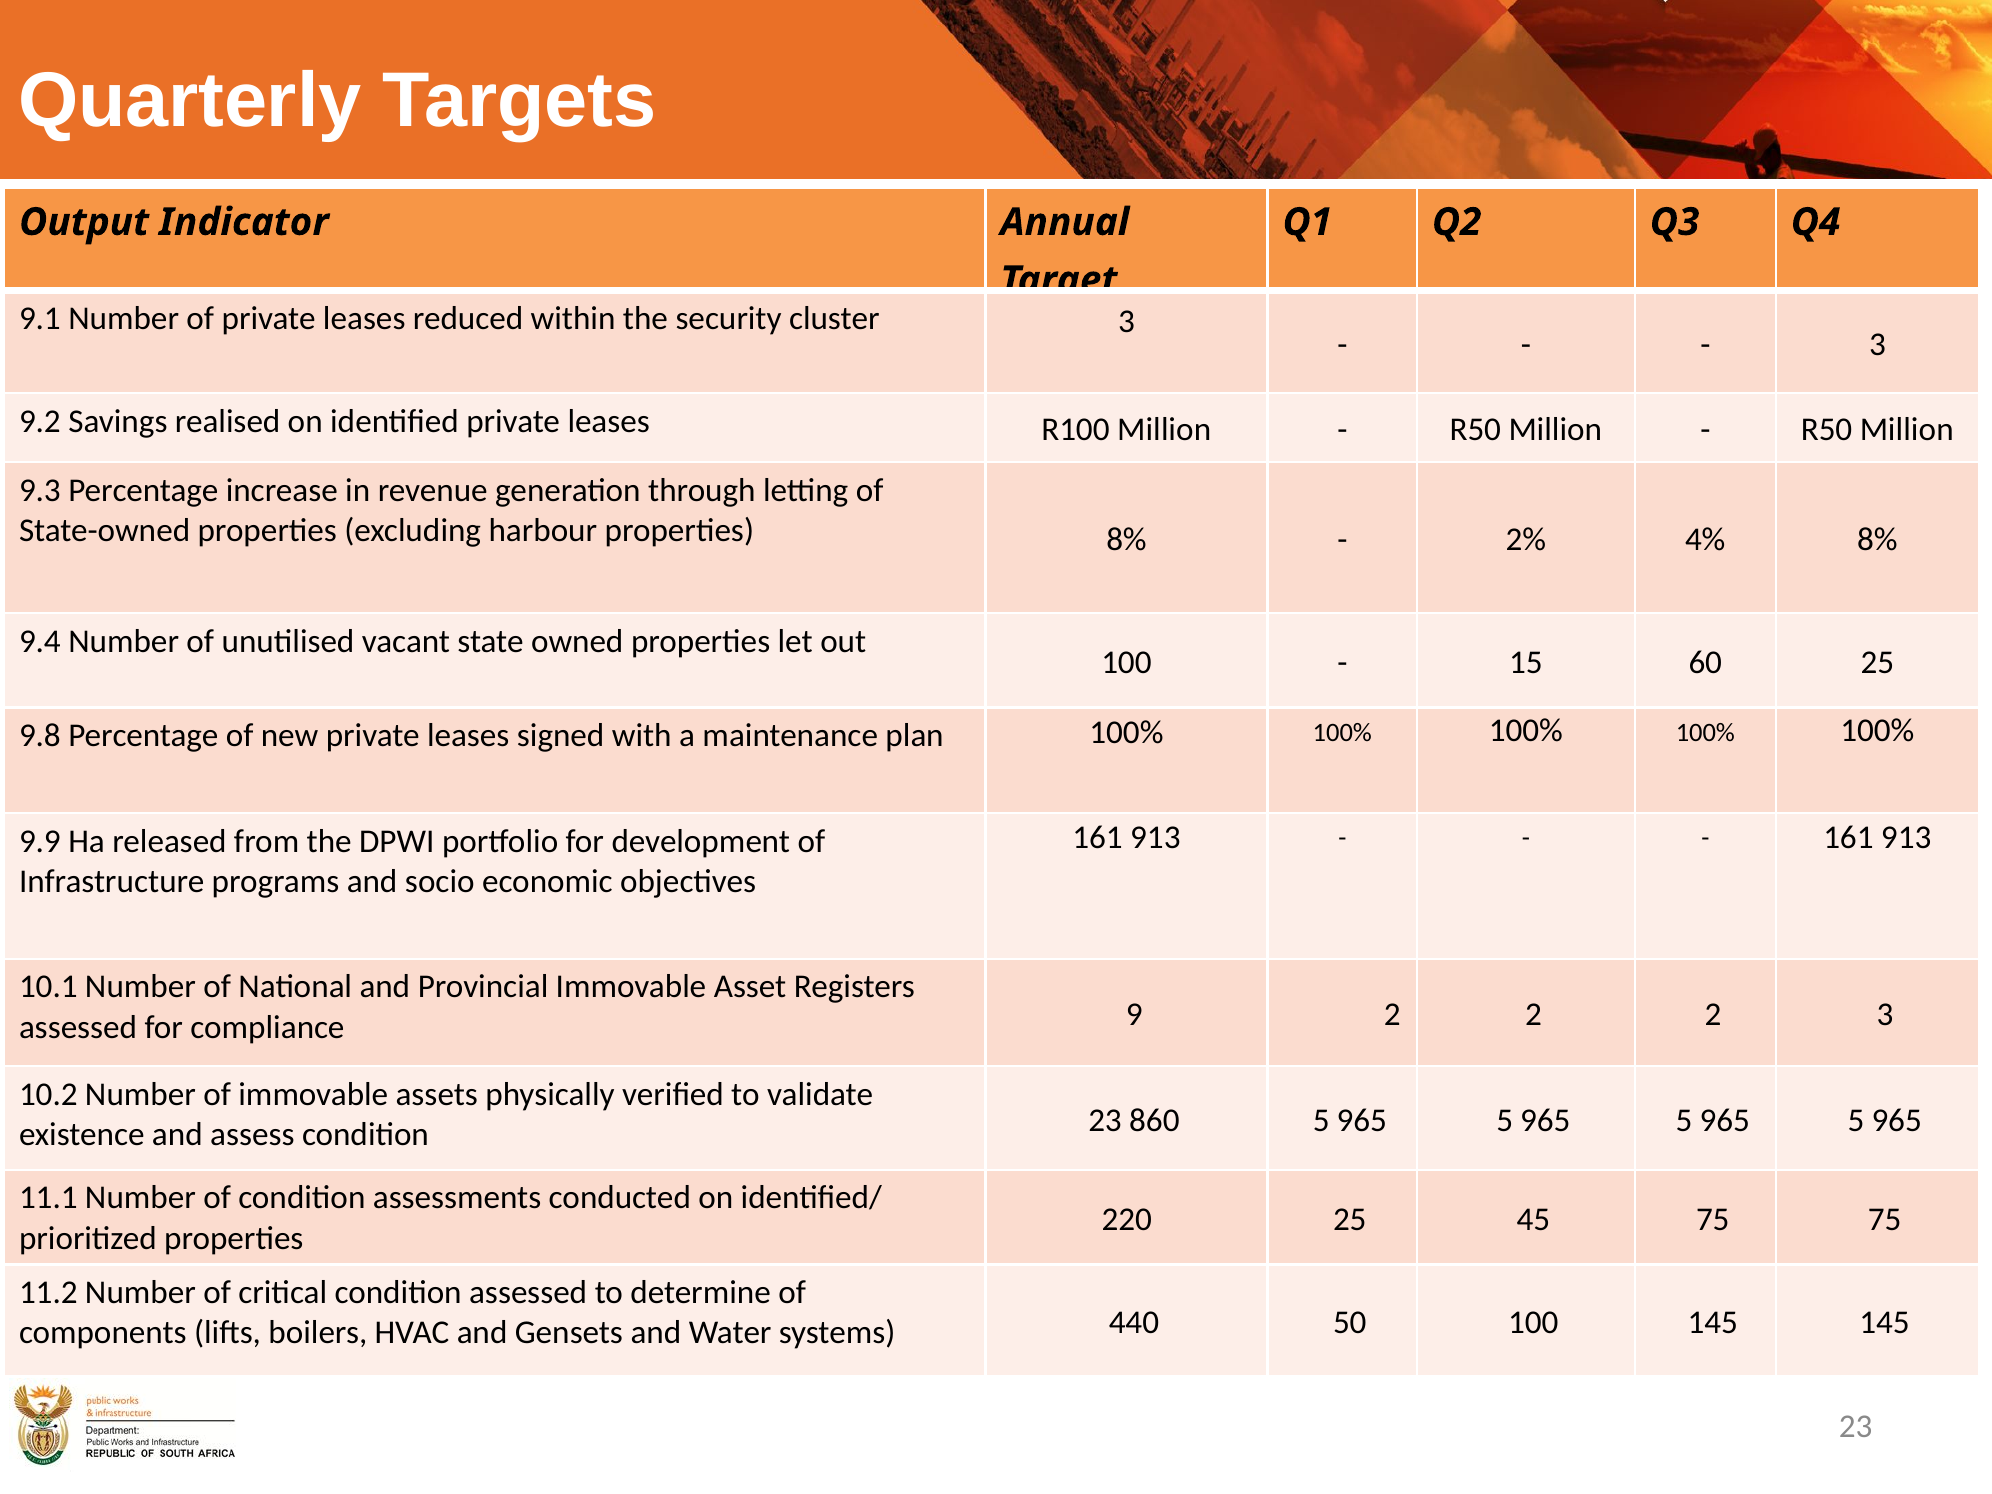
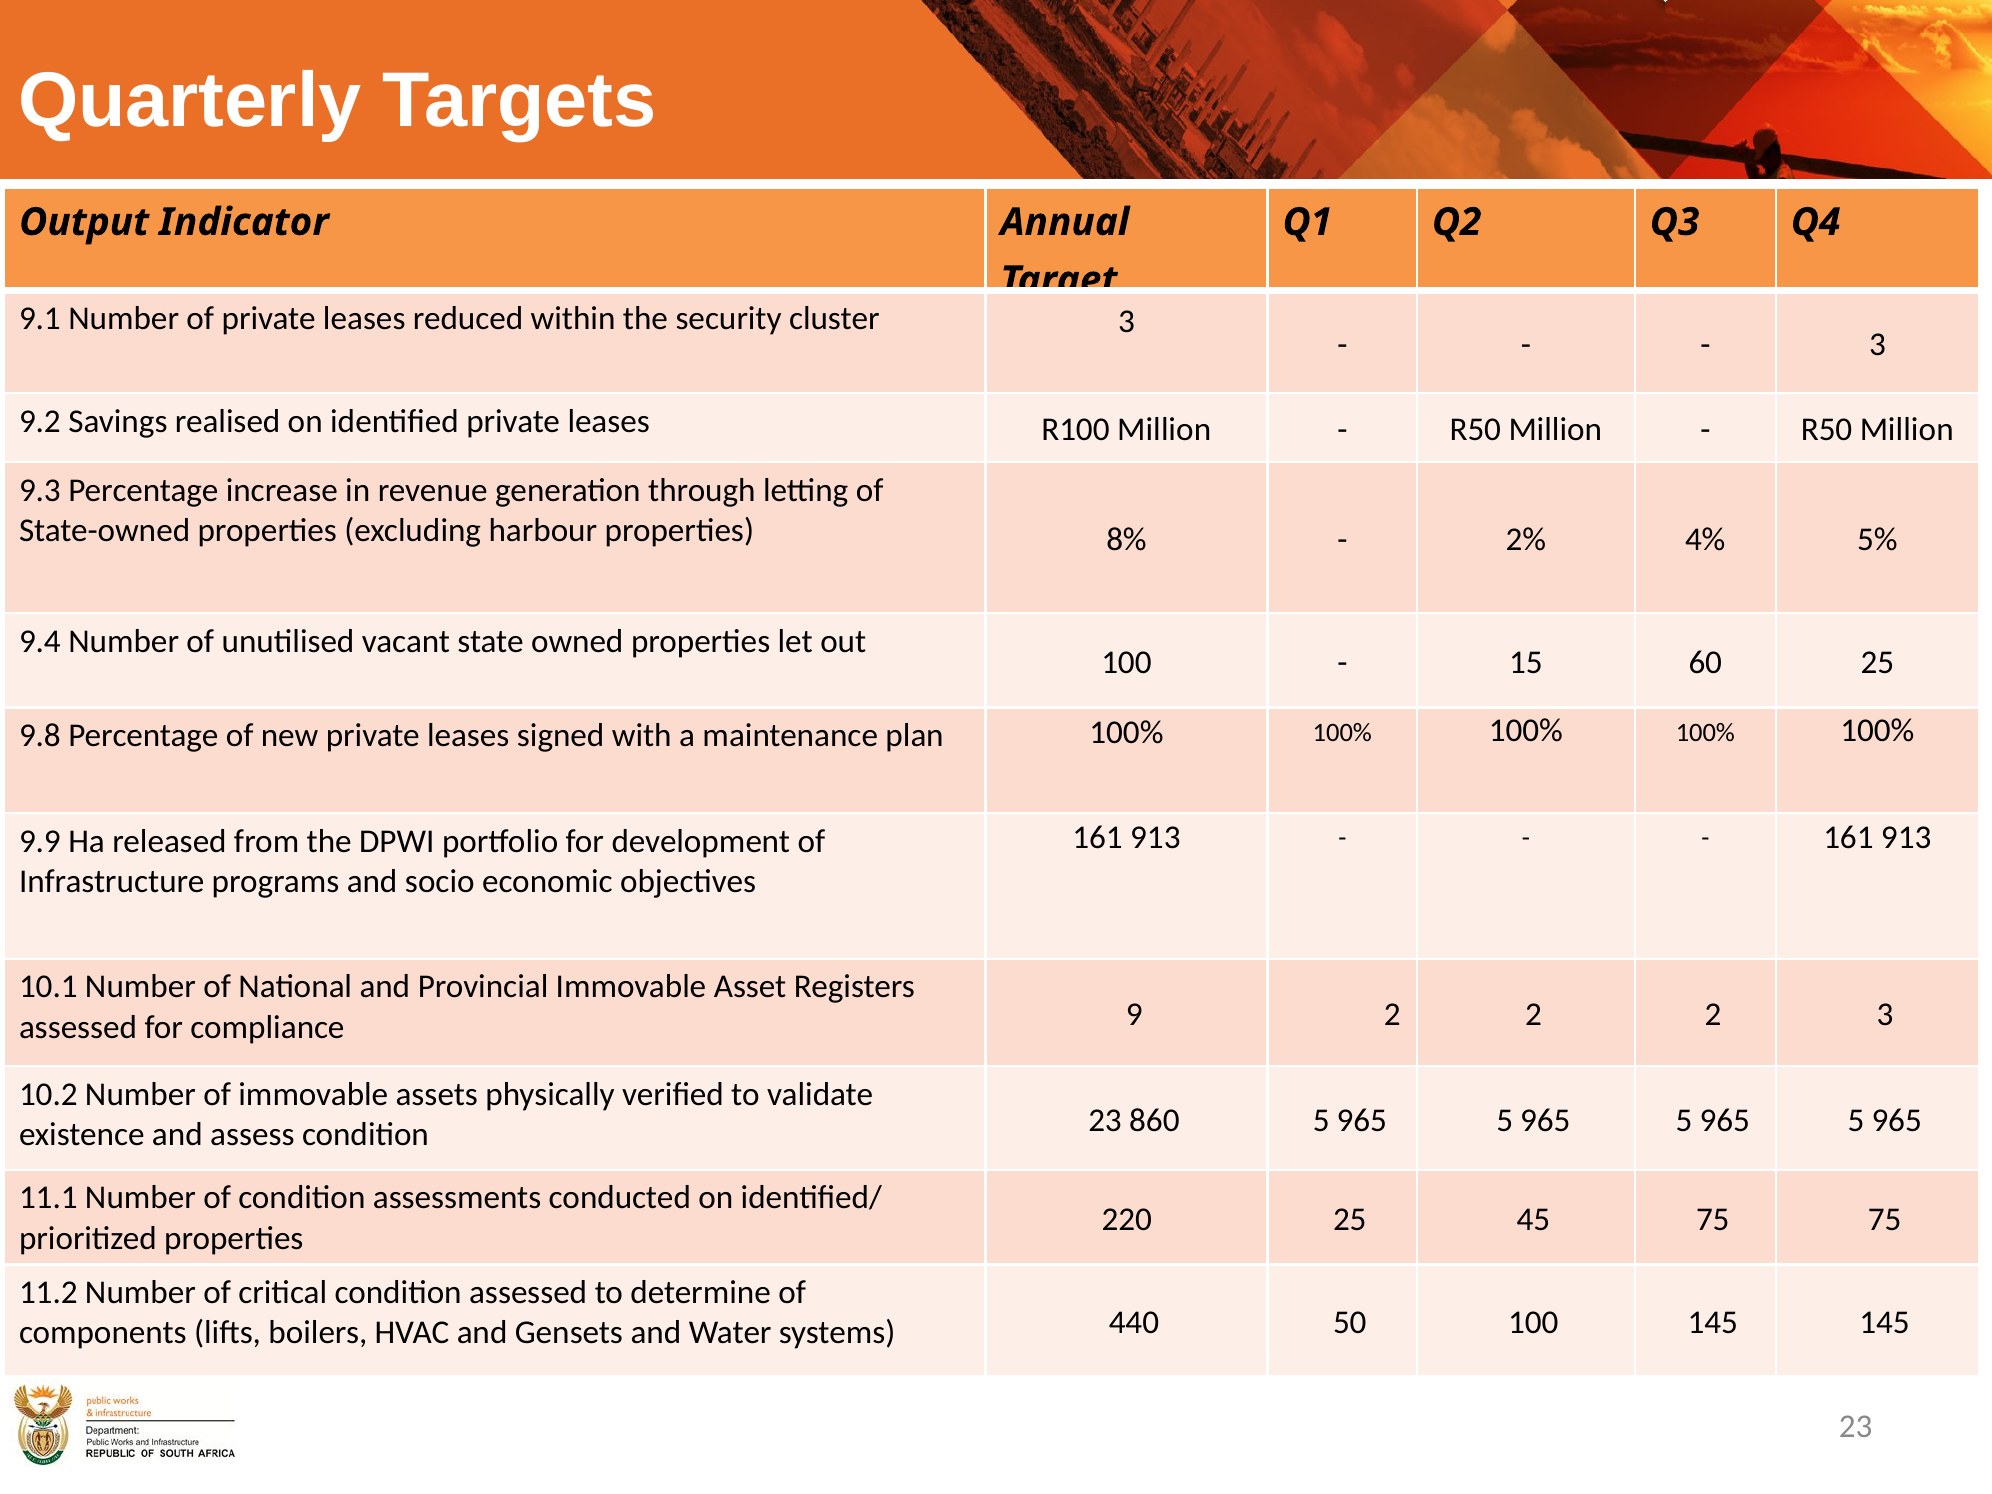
4% 8%: 8% -> 5%
